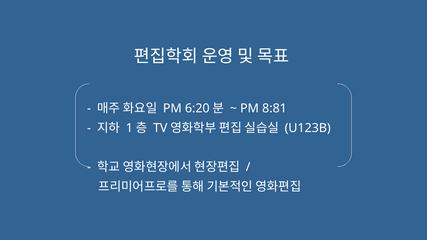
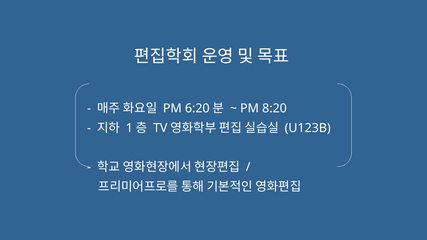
8:81: 8:81 -> 8:20
